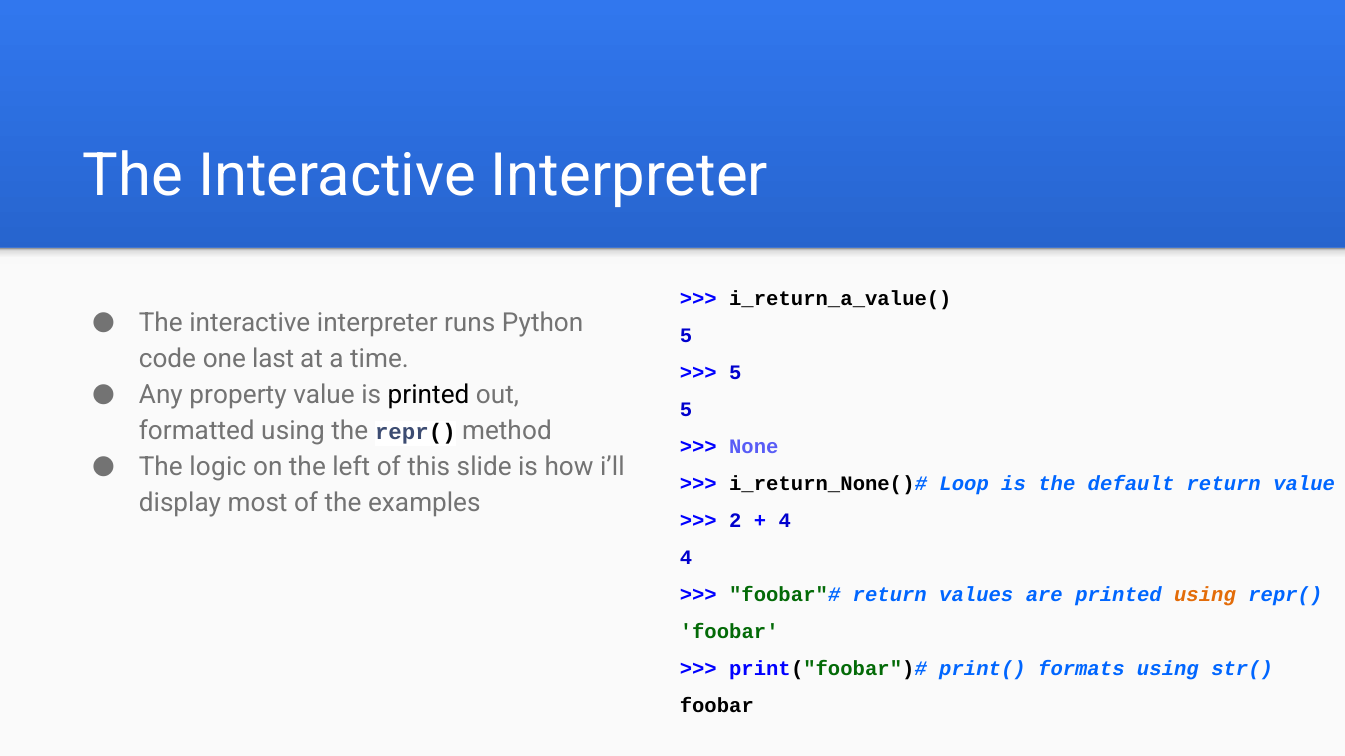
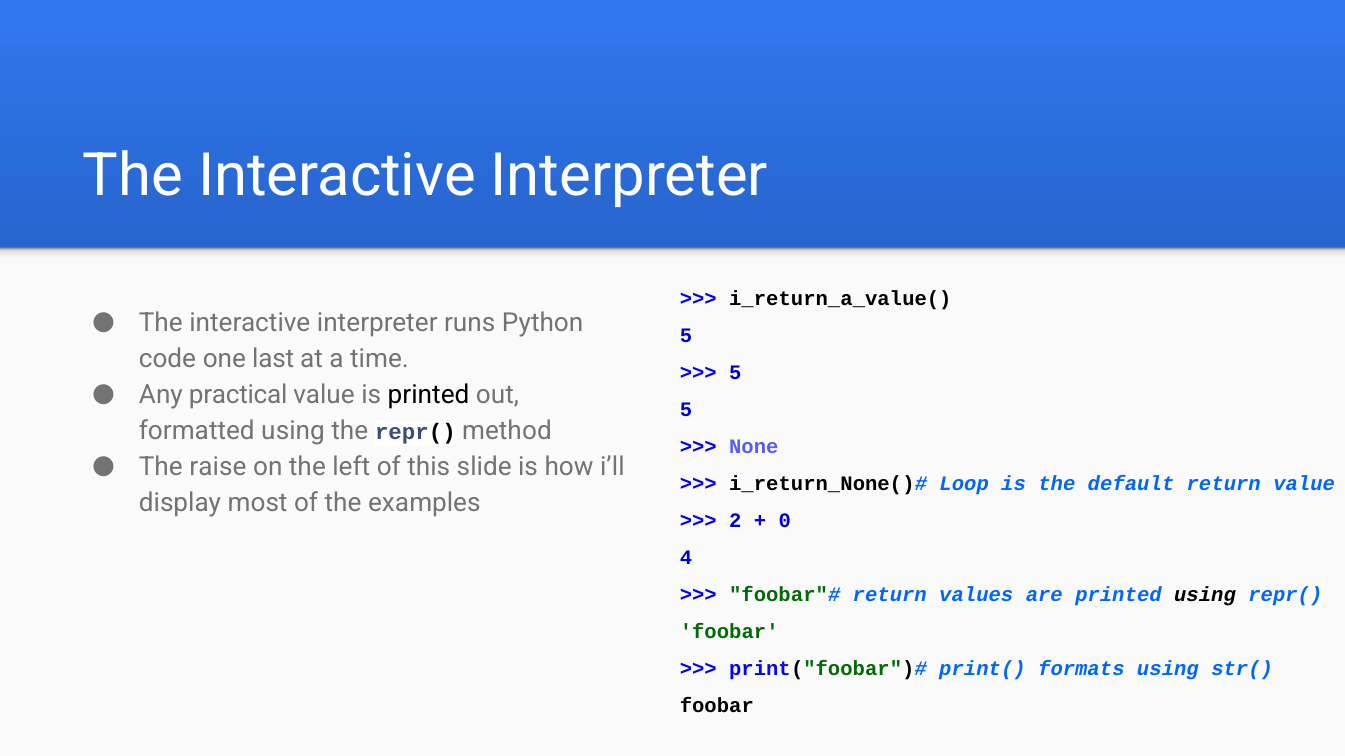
property: property -> practical
logic: logic -> raise
4 at (785, 521): 4 -> 0
using at (1205, 595) colour: orange -> black
